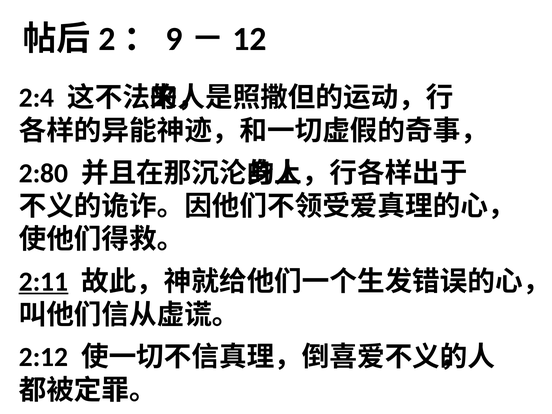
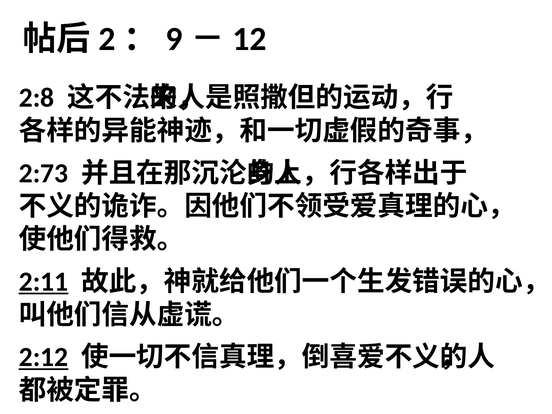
2:4: 2:4 -> 2:8
2:80: 2:80 -> 2:73
2:12 underline: none -> present
